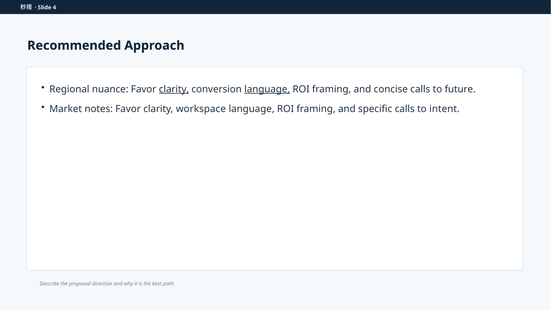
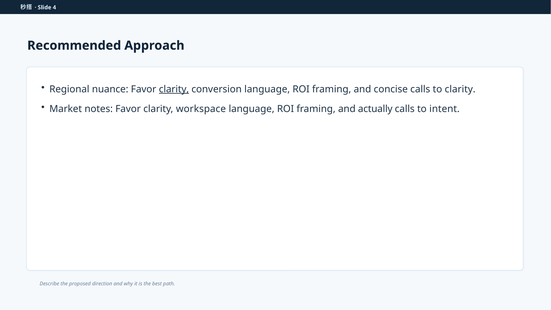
language at (267, 89) underline: present -> none
to future: future -> clarity
specific: specific -> actually
